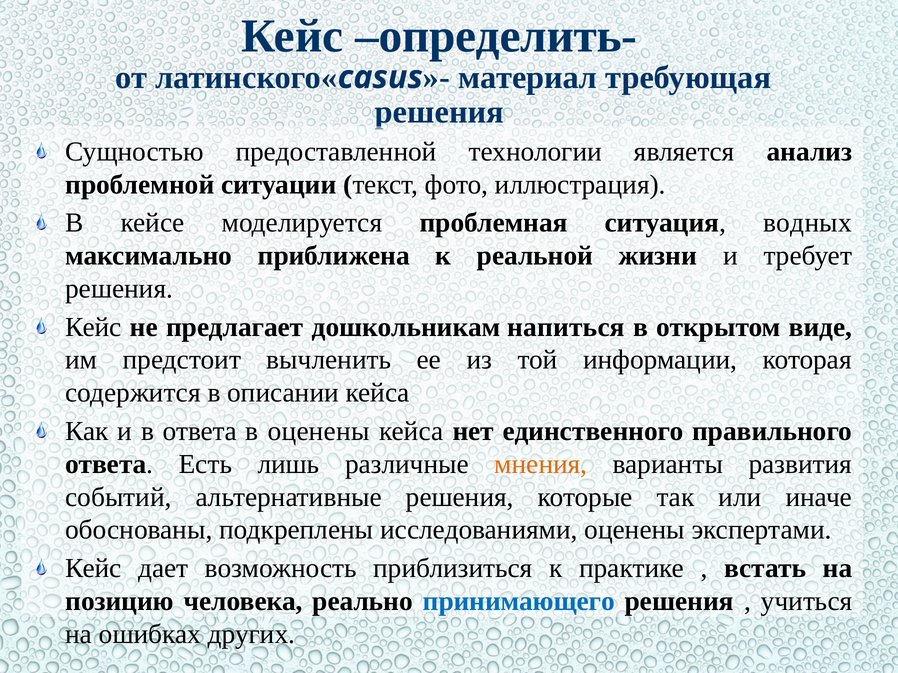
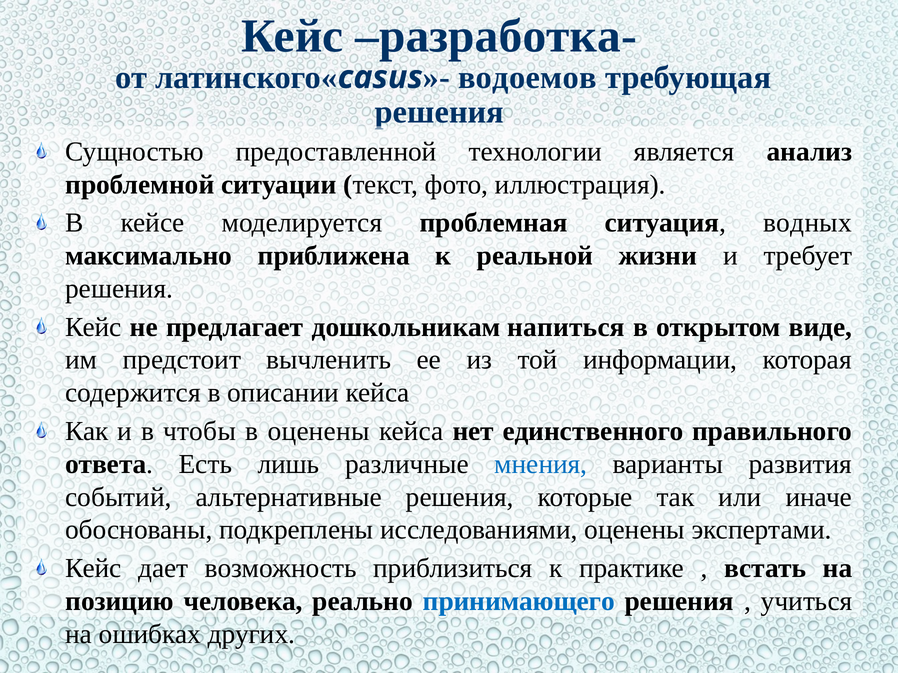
определить-: определить- -> разработка-
материал: материал -> водоемов
в ответа: ответа -> чтобы
мнения colour: orange -> blue
